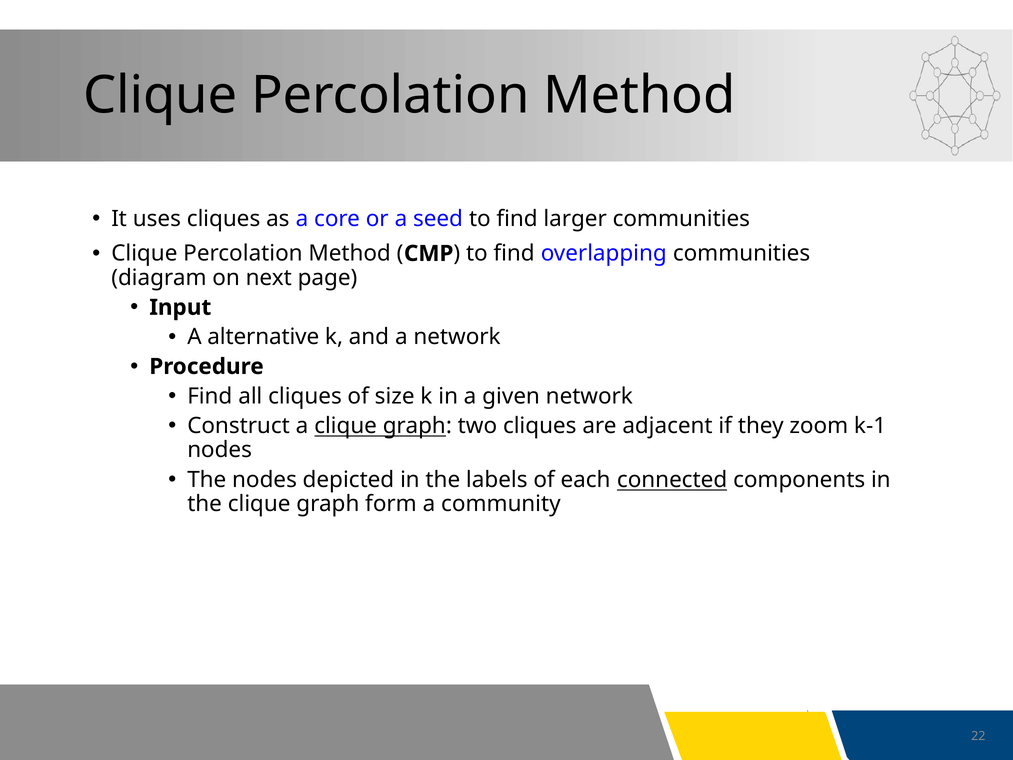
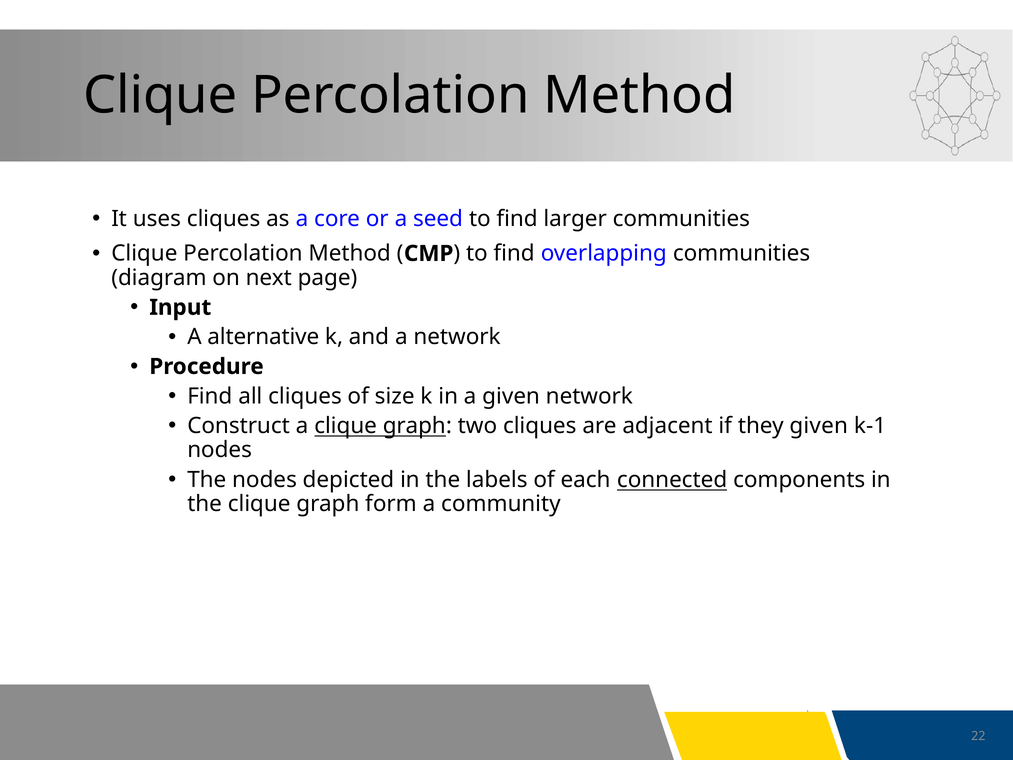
they zoom: zoom -> given
